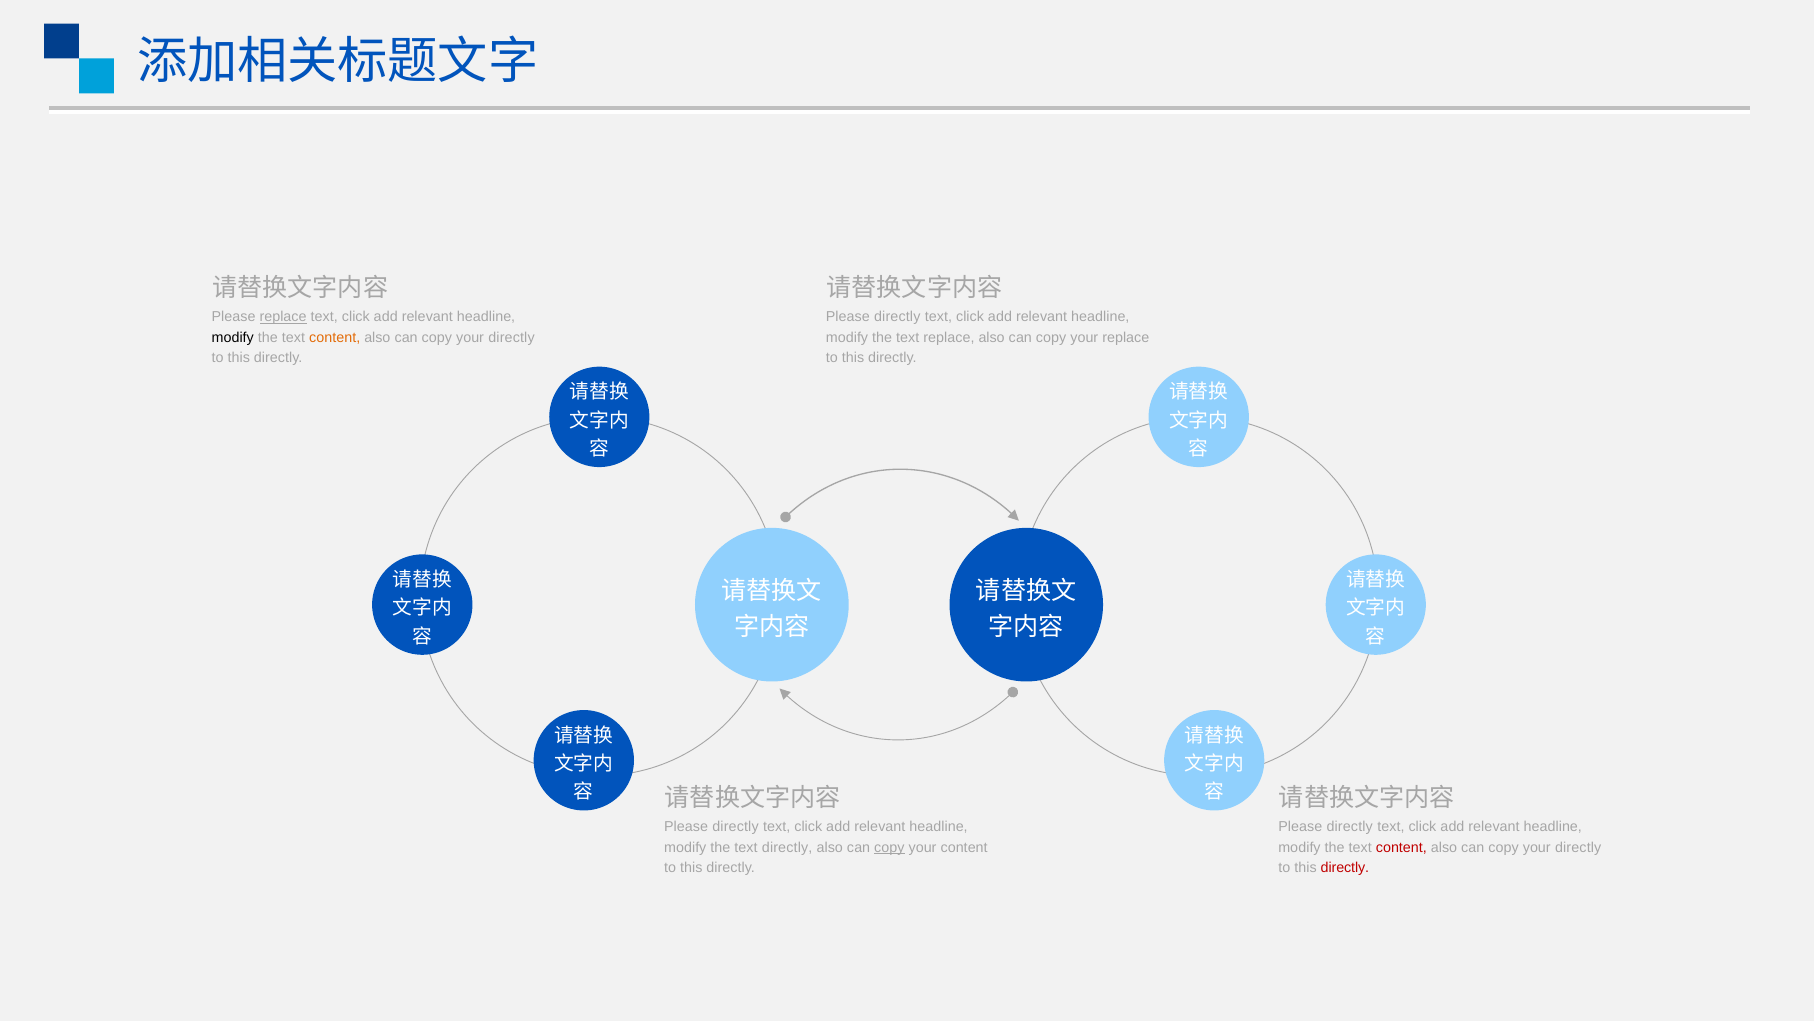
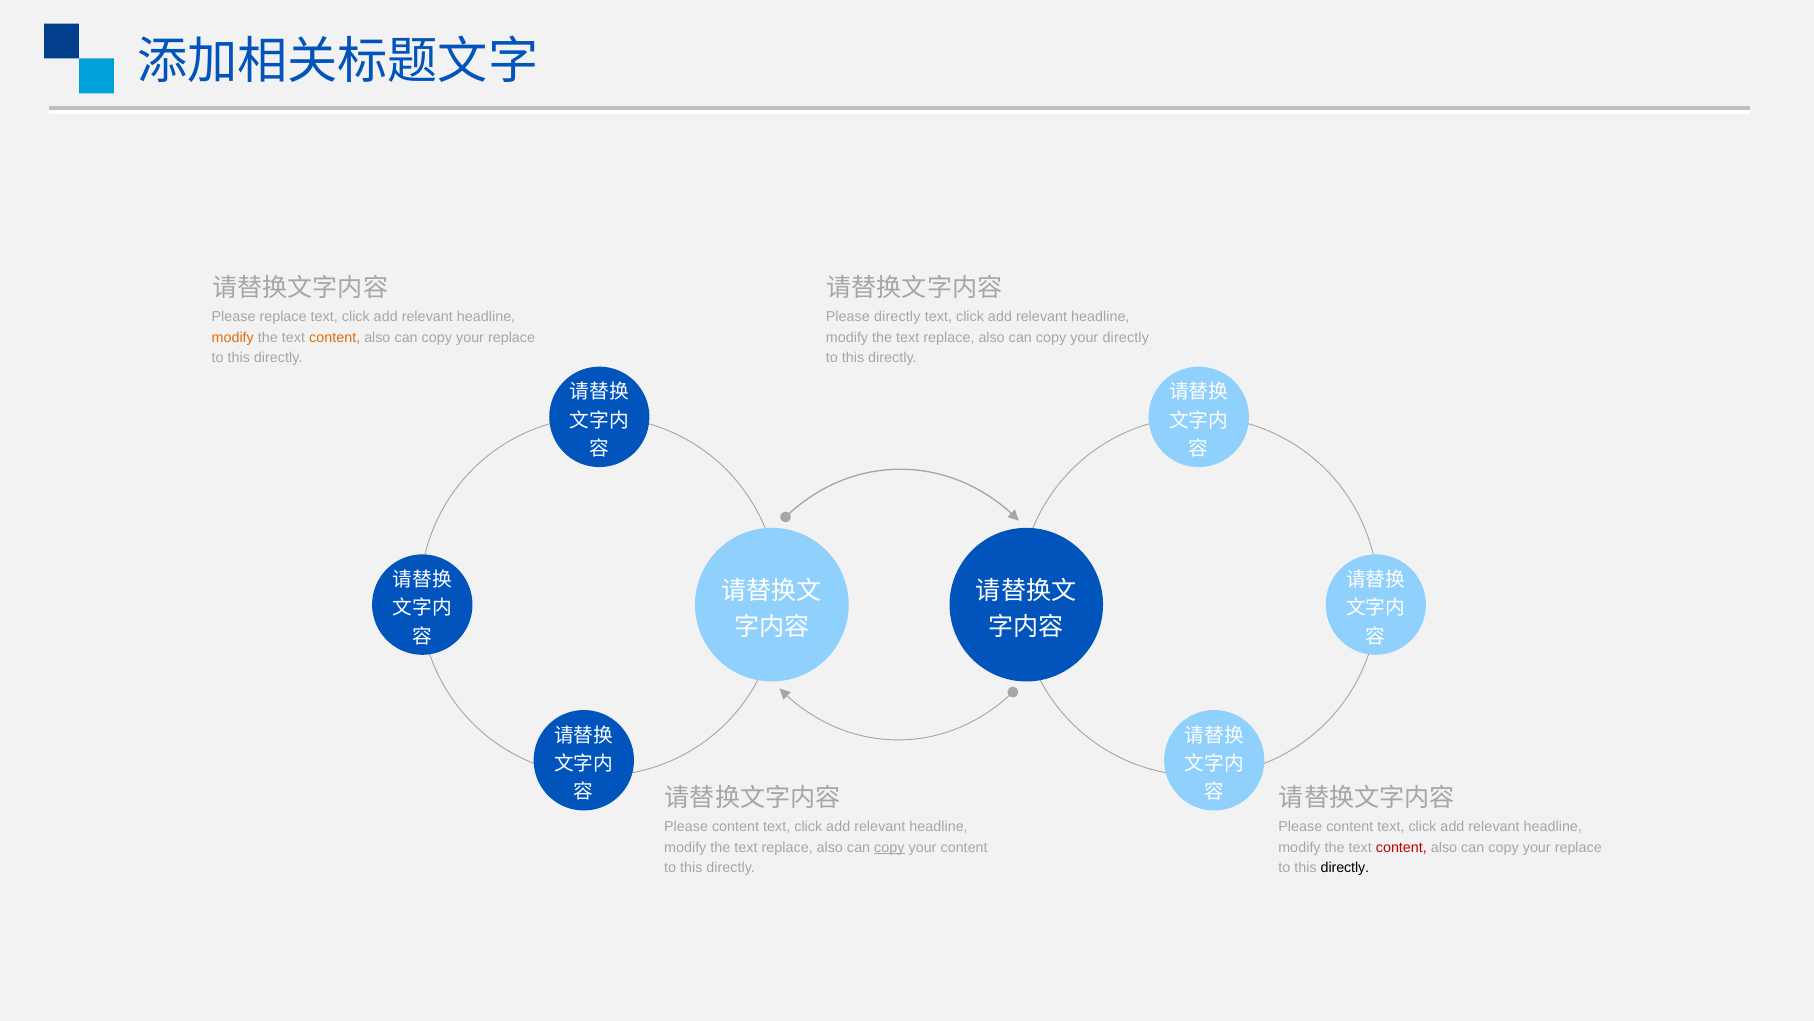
replace at (283, 317) underline: present -> none
modify at (233, 337) colour: black -> orange
directly at (512, 337): directly -> replace
your replace: replace -> directly
directly at (736, 826): directly -> content
directly at (1350, 826): directly -> content
directly at (787, 847): directly -> replace
directly at (1578, 847): directly -> replace
directly at (1345, 868) colour: red -> black
